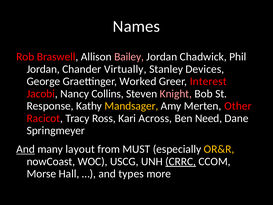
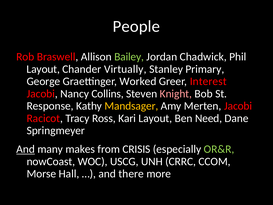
Names: Names -> People
Bailey colour: pink -> light green
Jordan at (43, 69): Jordan -> Layout
Devices: Devices -> Primary
Merten Other: Other -> Jacobi
Kari Across: Across -> Layout
layout: layout -> makes
MUST: MUST -> CRISIS
OR&R colour: yellow -> light green
CRRC underline: present -> none
types: types -> there
